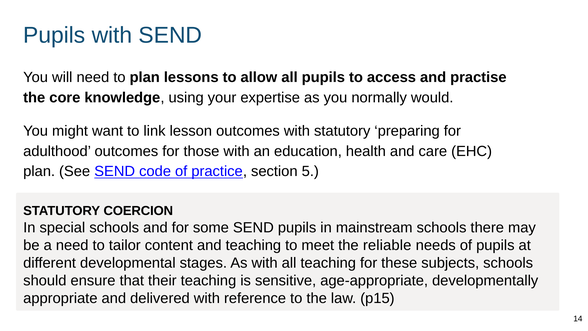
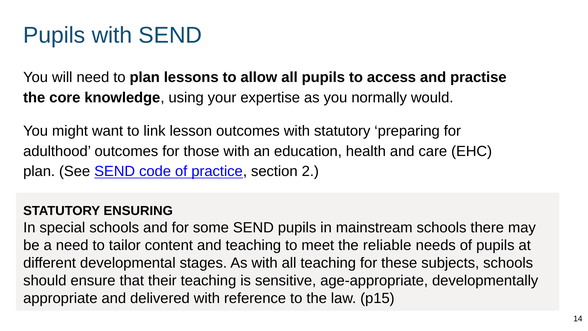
5: 5 -> 2
COERCION: COERCION -> ENSURING
